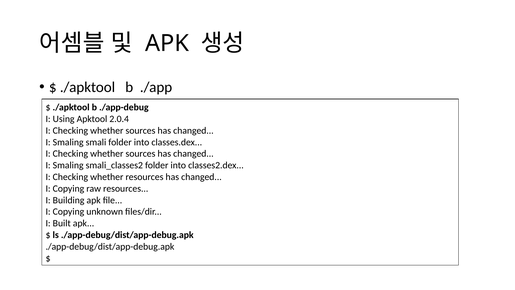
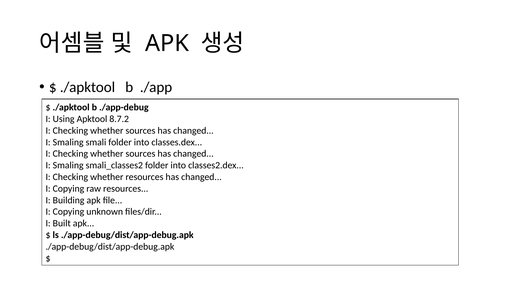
2.0.4: 2.0.4 -> 8.7.2
